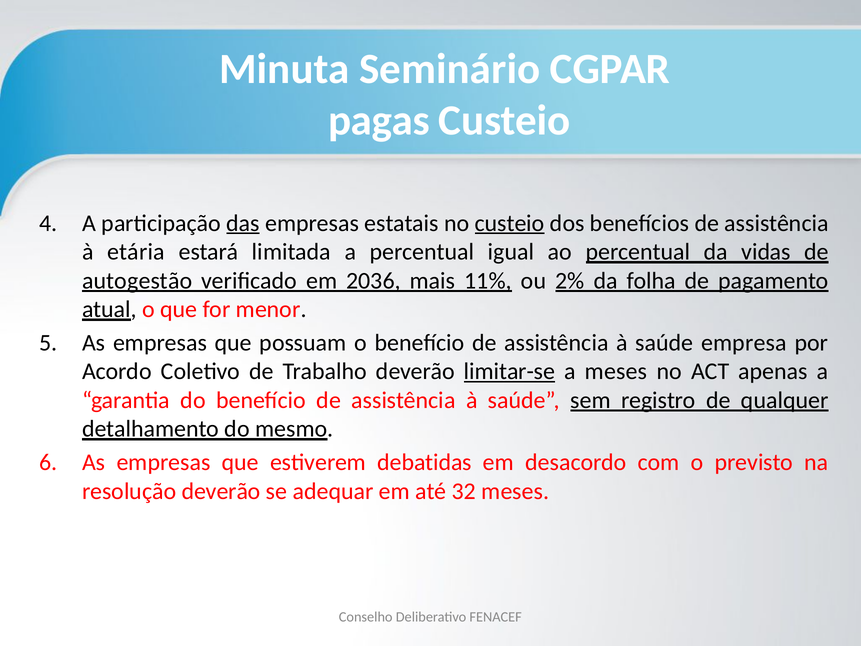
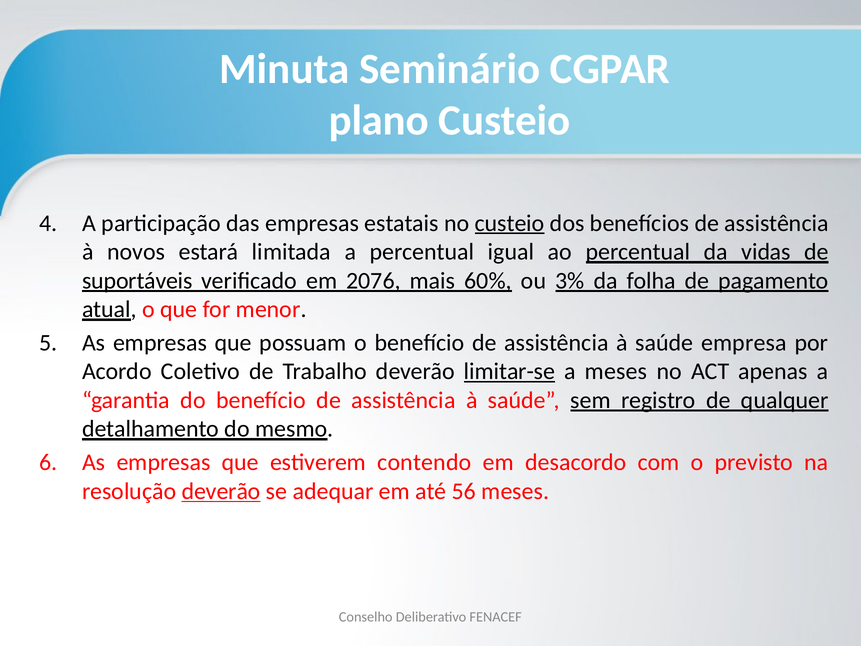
pagas: pagas -> plano
das underline: present -> none
etária: etária -> novos
autogestão: autogestão -> suportáveis
2036: 2036 -> 2076
11%: 11% -> 60%
2%: 2% -> 3%
debatidas: debatidas -> contendo
deverão at (221, 491) underline: none -> present
32: 32 -> 56
